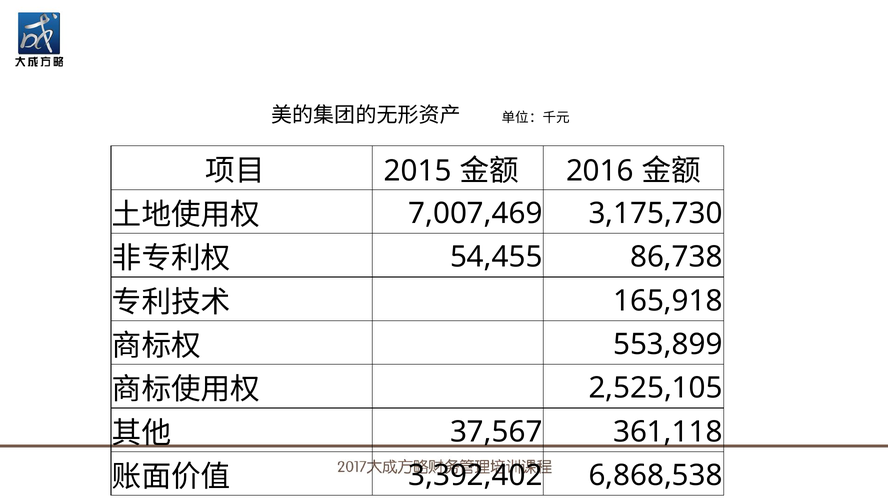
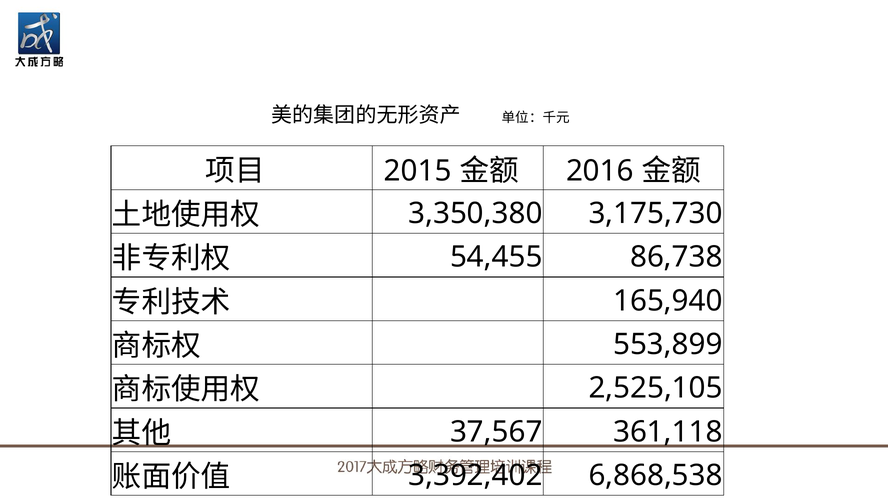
7,007,469: 7,007,469 -> 3,350,380
165,918: 165,918 -> 165,940
